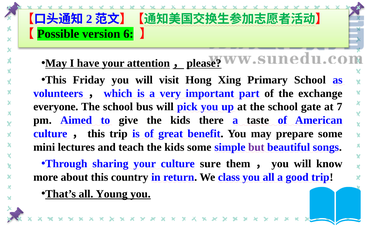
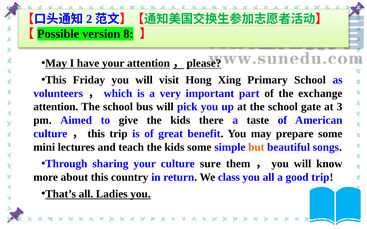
6: 6 -> 8
everyone at (56, 107): everyone -> attention
7: 7 -> 3
but colour: purple -> orange
Young: Young -> Ladies
